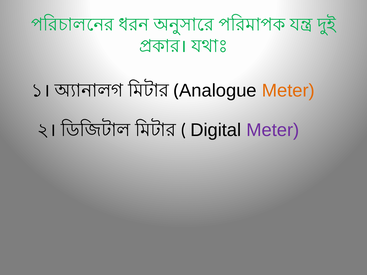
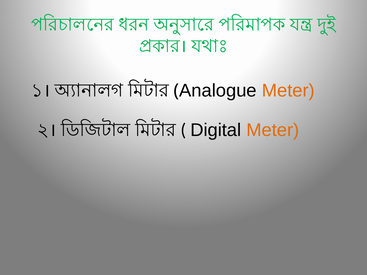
Meter at (273, 130) colour: purple -> orange
